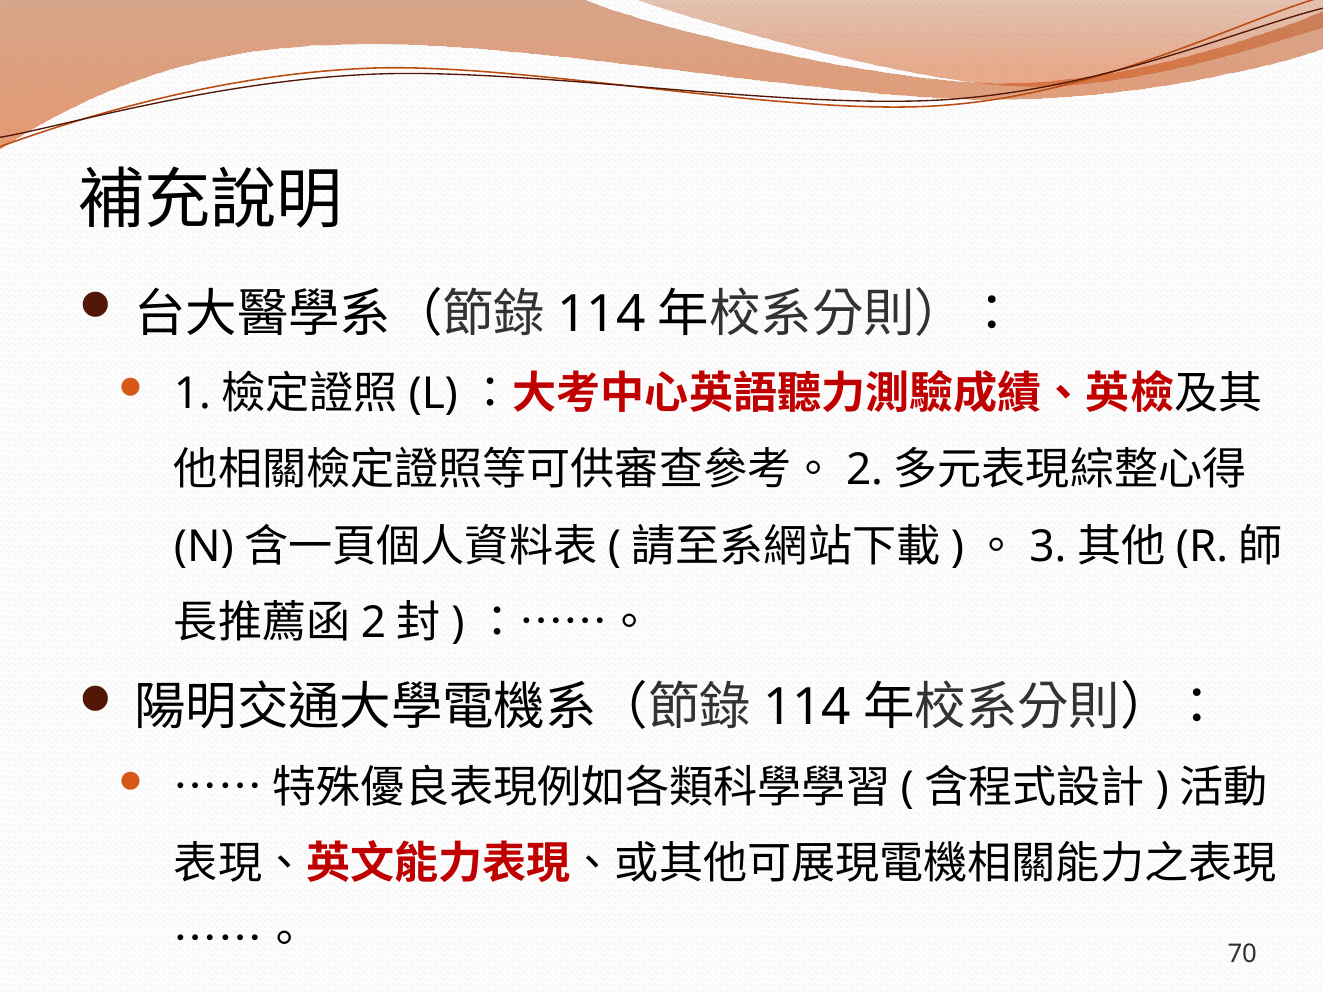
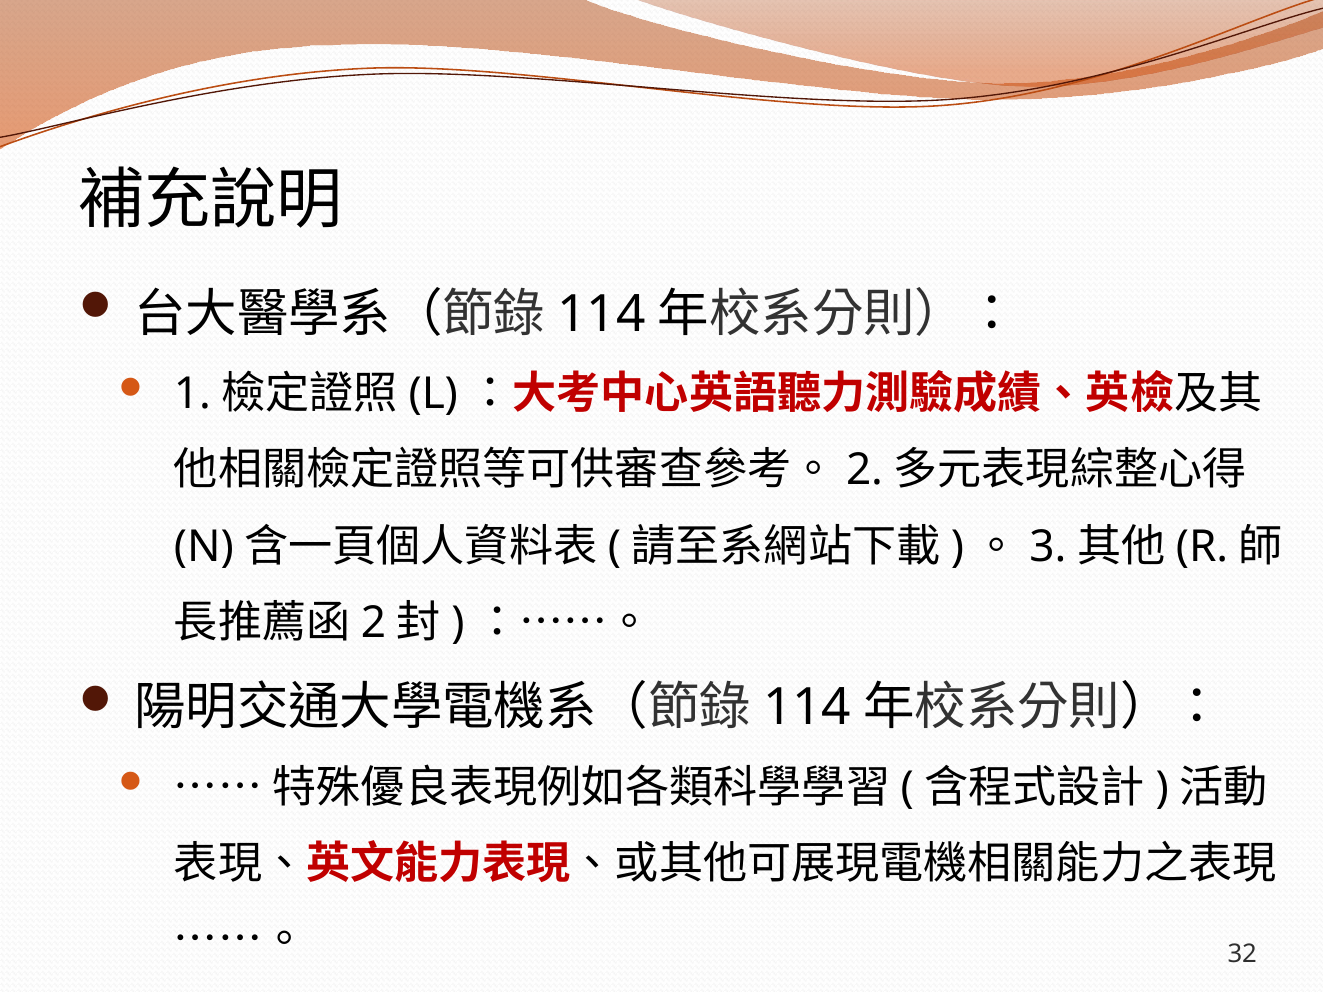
70: 70 -> 32
